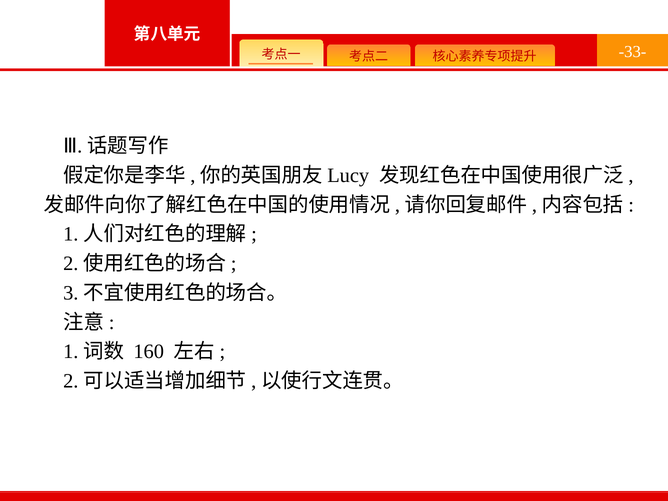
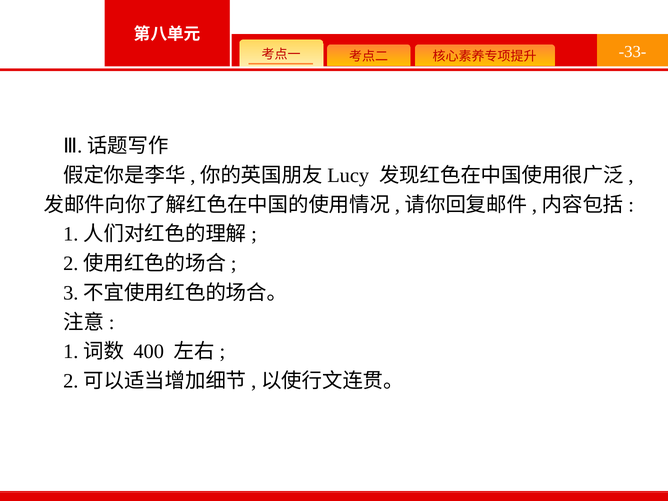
160: 160 -> 400
